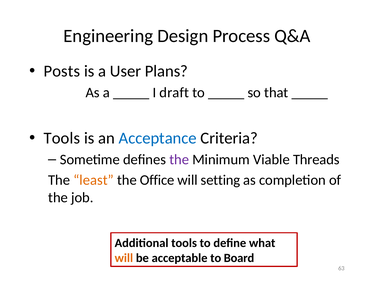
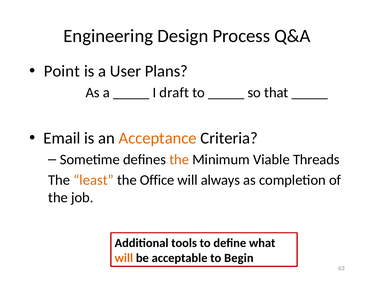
Posts: Posts -> Point
Tools at (62, 138): Tools -> Email
Acceptance colour: blue -> orange
the at (179, 159) colour: purple -> orange
setting: setting -> always
Board: Board -> Begin
